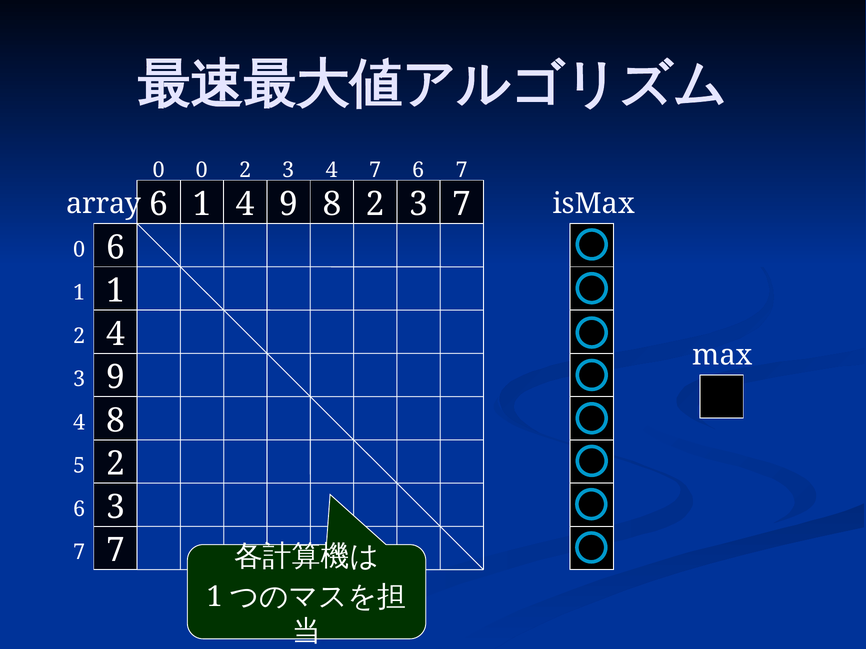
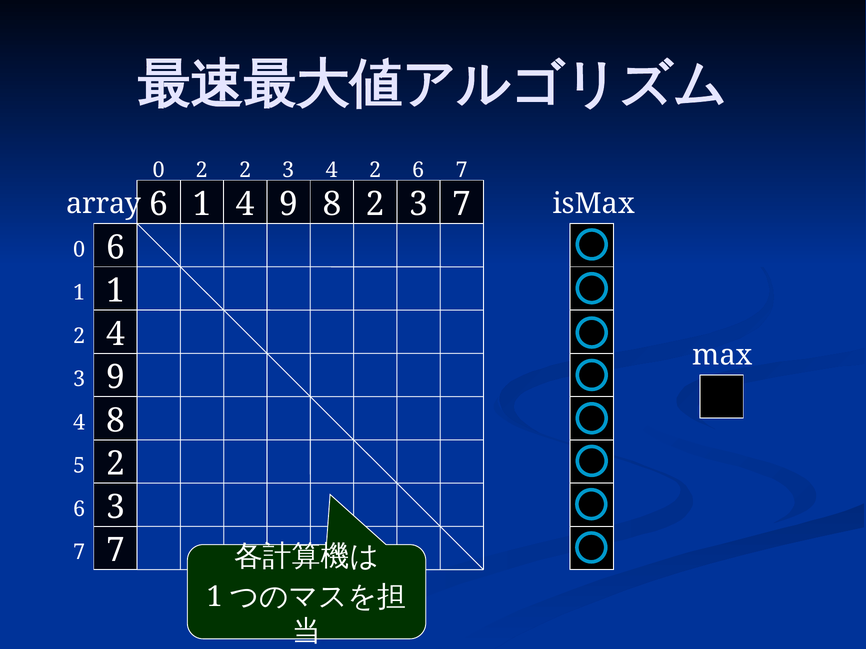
0 0: 0 -> 2
3 4 7: 7 -> 2
